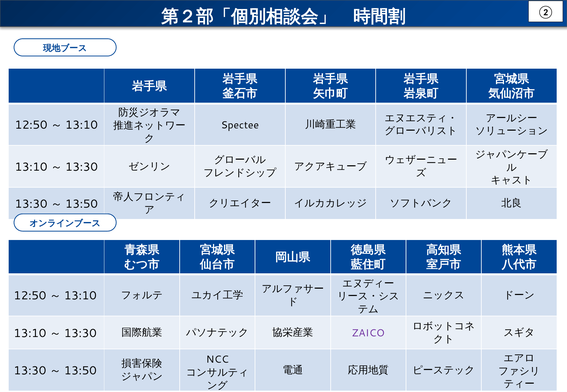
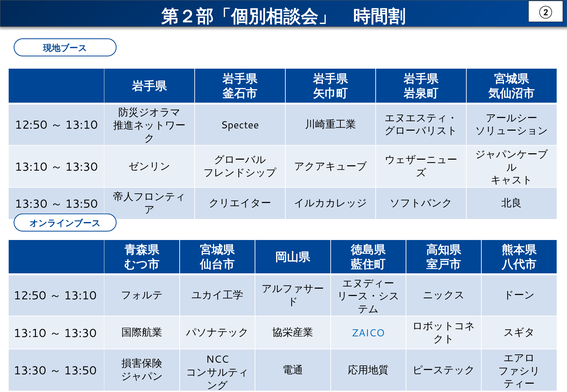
ZAICO colour: purple -> blue
